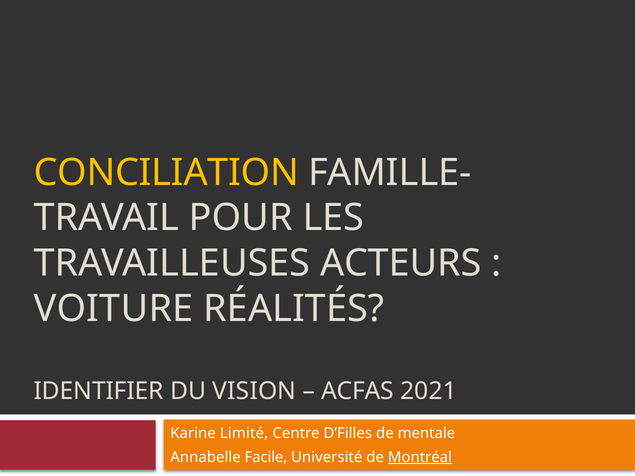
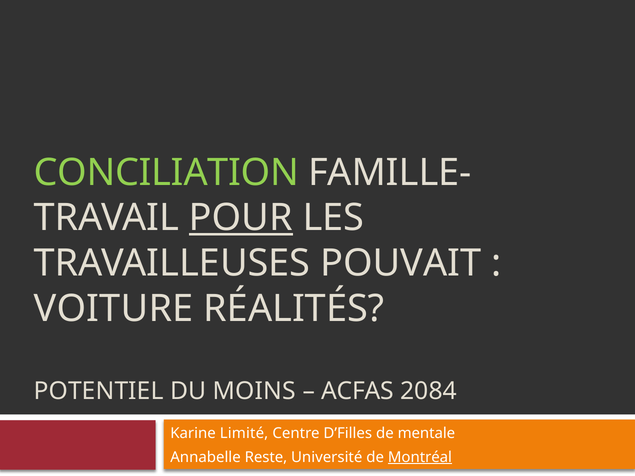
CONCILIATION colour: yellow -> light green
POUR underline: none -> present
ACTEURS: ACTEURS -> POUVAIT
IDENTIFIER: IDENTIFIER -> POTENTIEL
VISION: VISION -> MOINS
2021: 2021 -> 2084
Facile: Facile -> Reste
